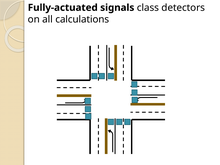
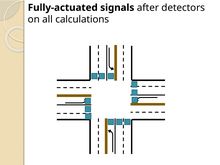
class: class -> after
